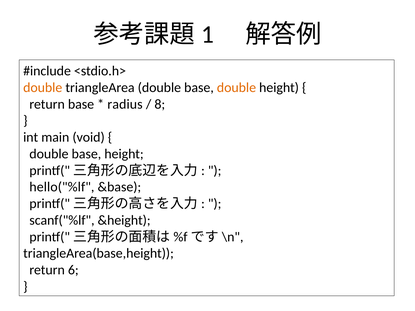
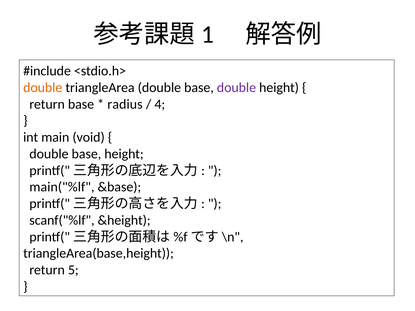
double at (236, 88) colour: orange -> purple
8: 8 -> 4
hello("%lf: hello("%lf -> main("%lf
6: 6 -> 5
